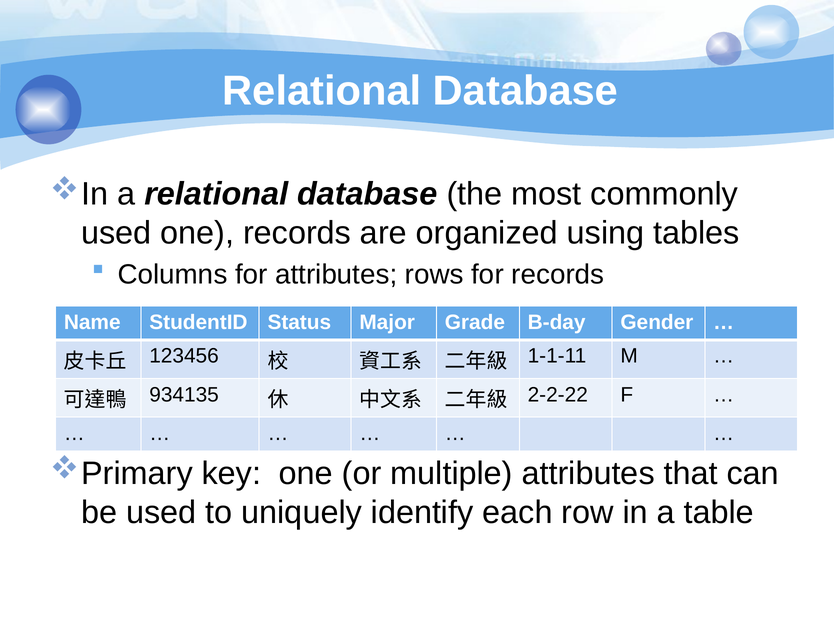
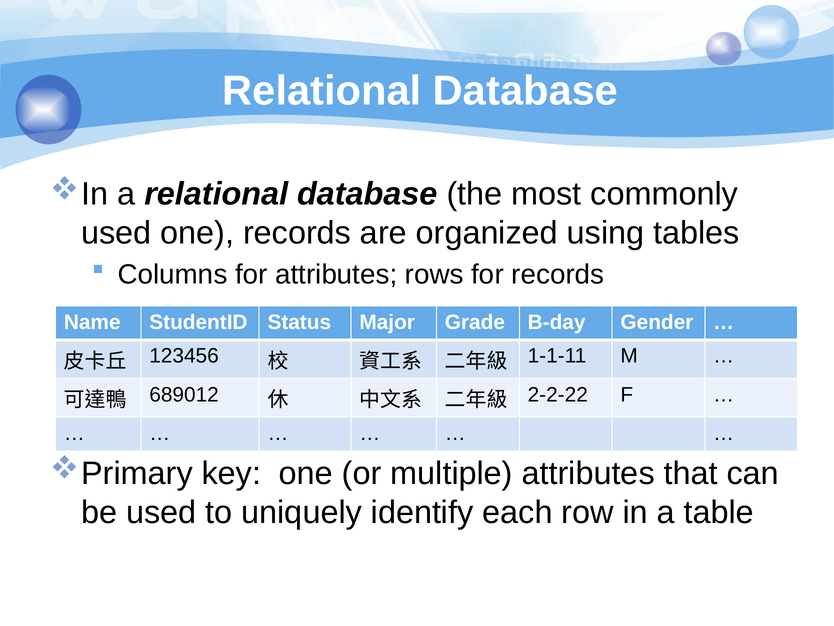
934135: 934135 -> 689012
